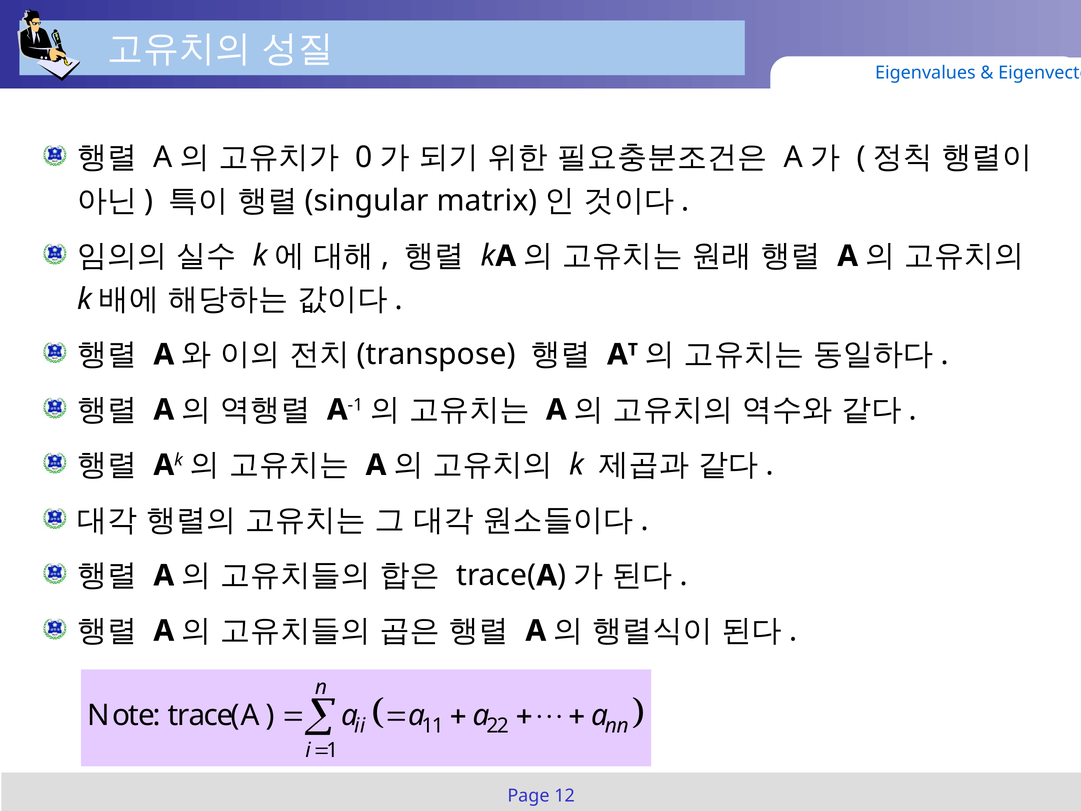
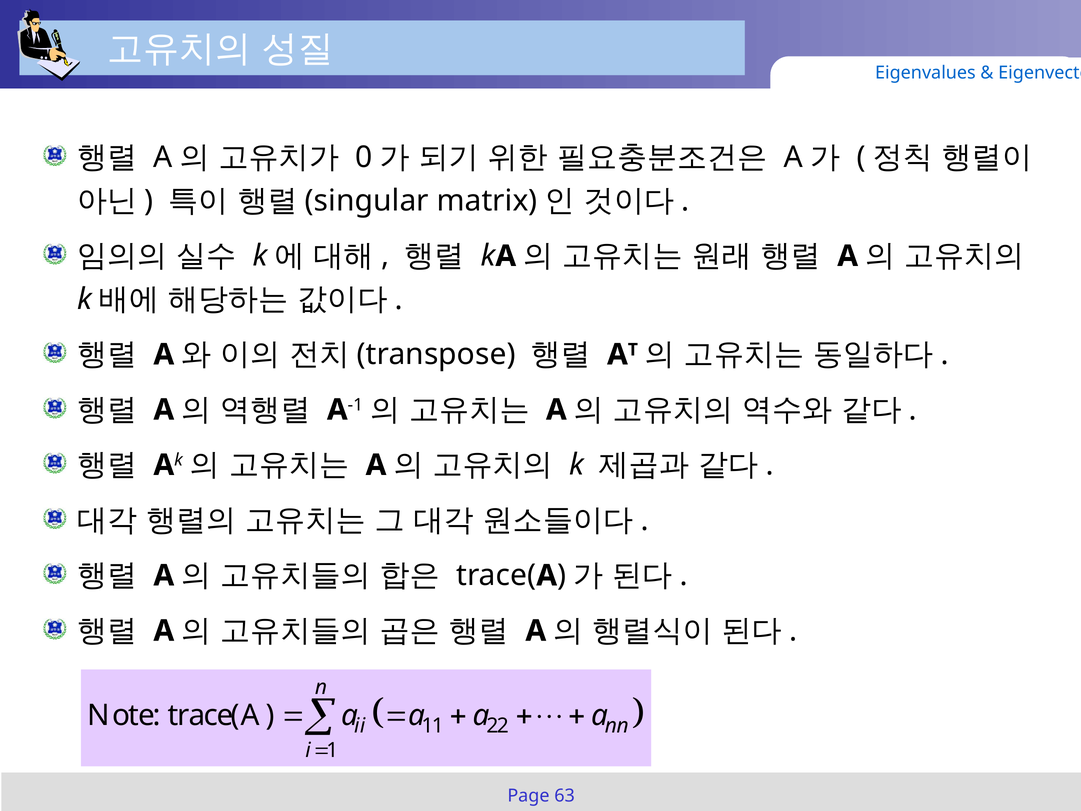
12: 12 -> 63
